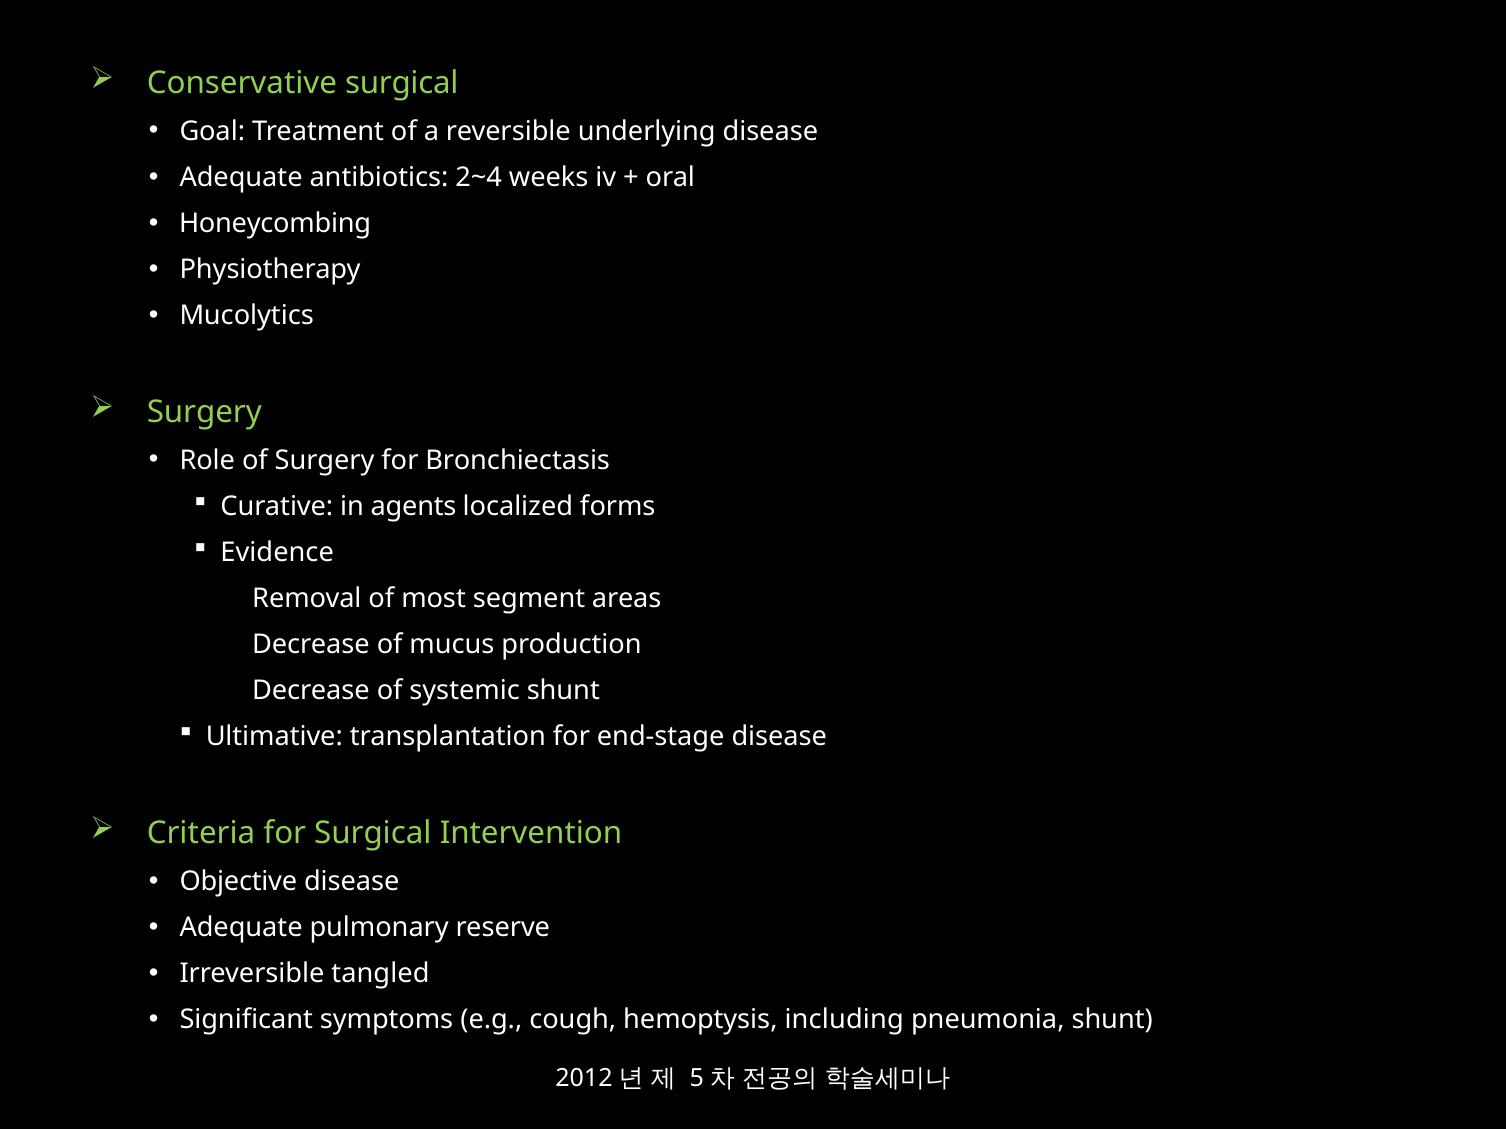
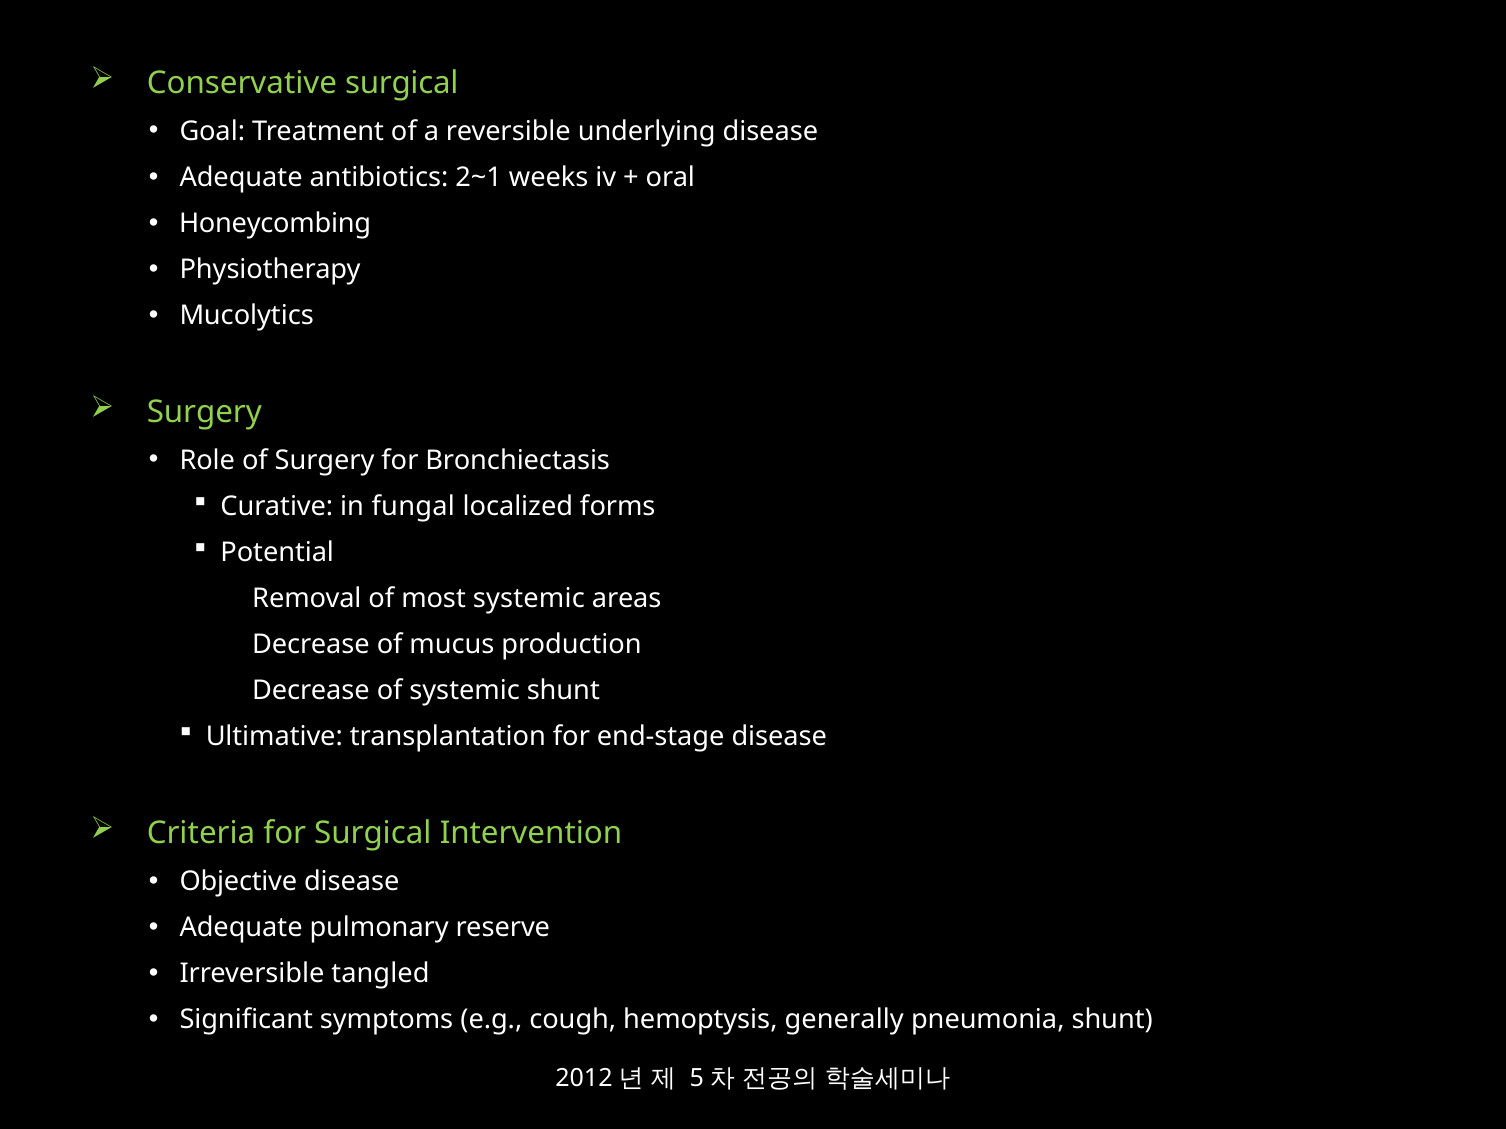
2~4: 2~4 -> 2~1
agents: agents -> fungal
Evidence: Evidence -> Potential
most segment: segment -> systemic
including: including -> generally
